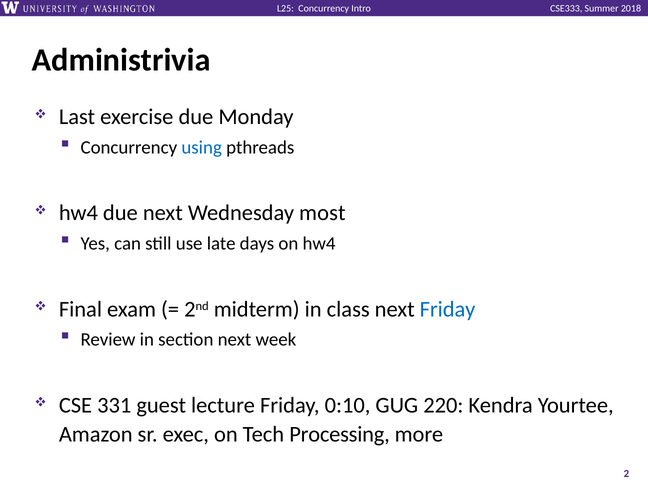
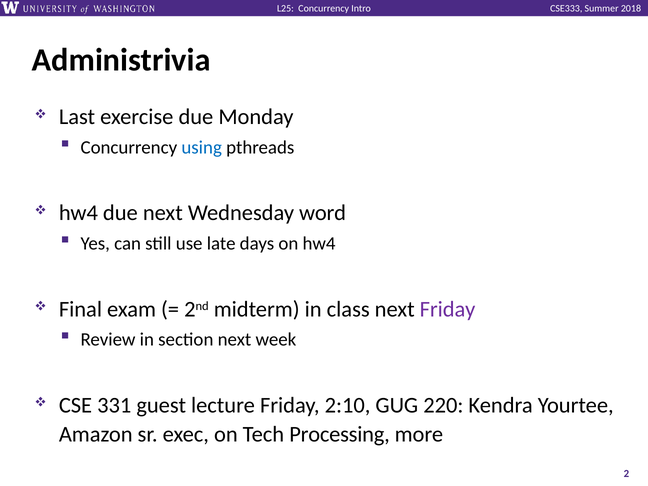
most: most -> word
Friday at (448, 309) colour: blue -> purple
0:10: 0:10 -> 2:10
